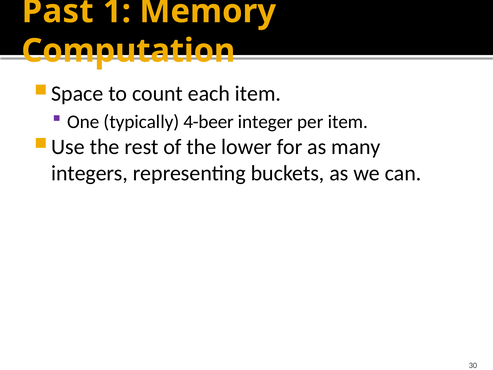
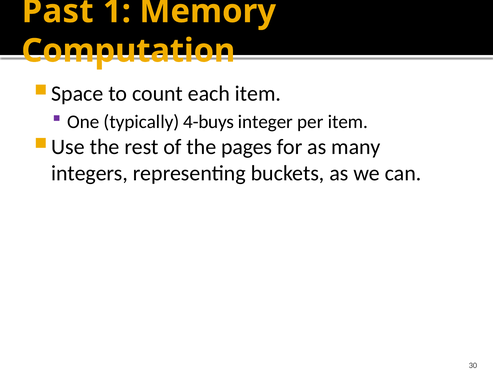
4-beer: 4-beer -> 4-buys
lower: lower -> pages
